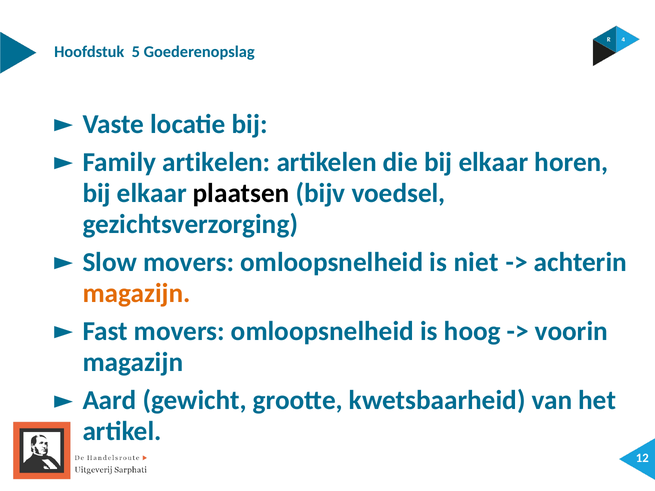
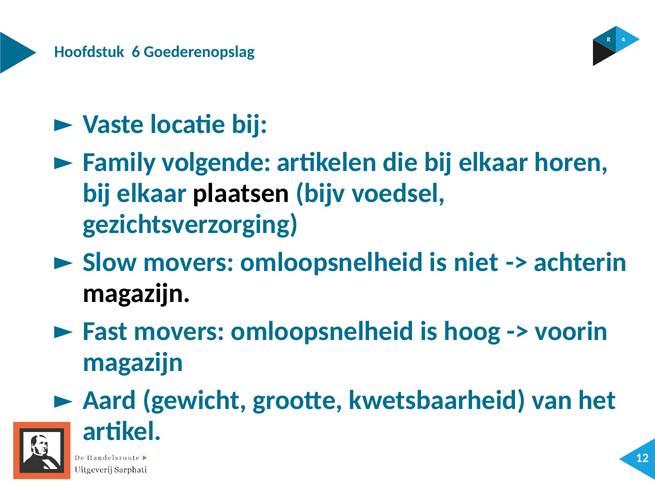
5: 5 -> 6
Family artikelen: artikelen -> volgende
magazijn at (137, 293) colour: orange -> black
